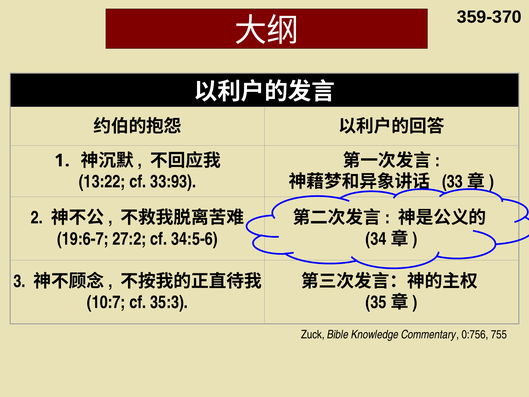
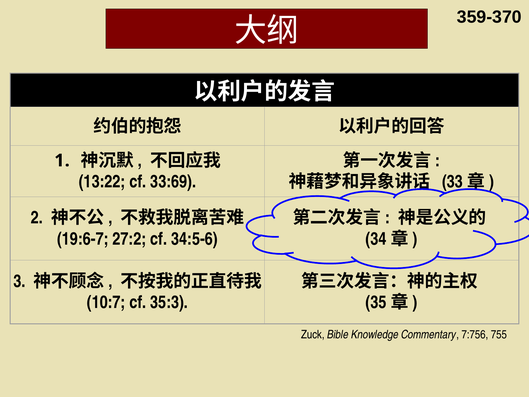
33:93: 33:93 -> 33:69
0:756: 0:756 -> 7:756
